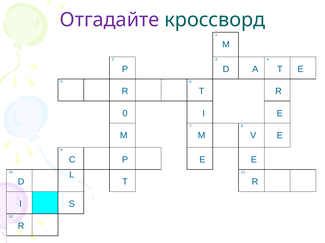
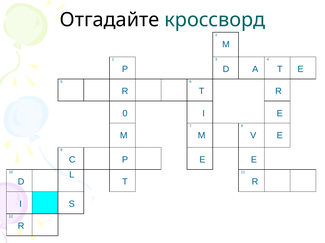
Отгадайте colour: purple -> black
